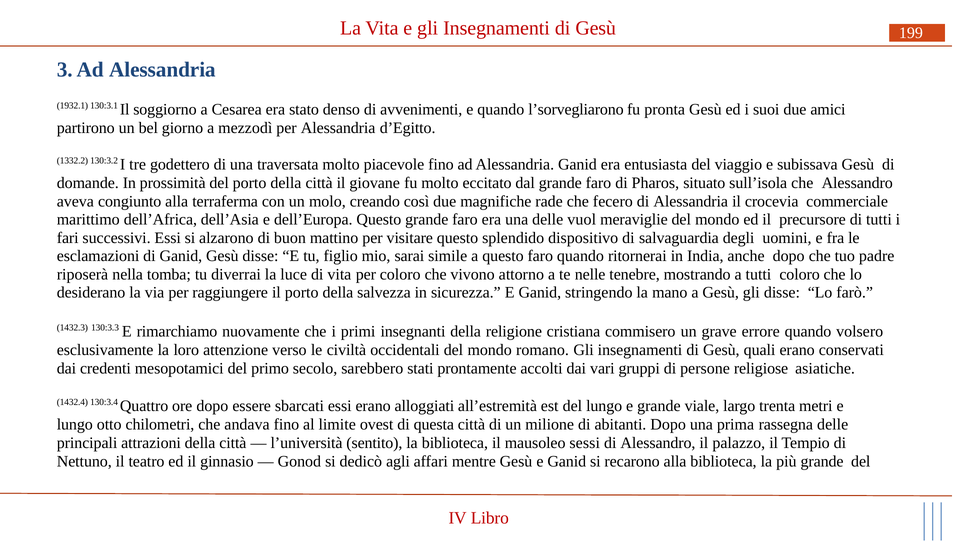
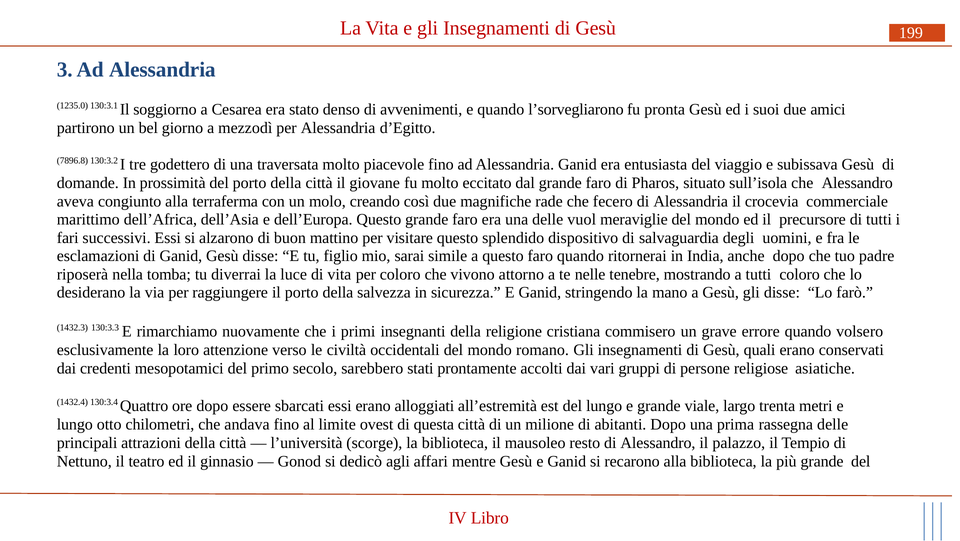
1932.1: 1932.1 -> 1235.0
1332.2: 1332.2 -> 7896.8
sentito: sentito -> scorge
sessi: sessi -> resto
